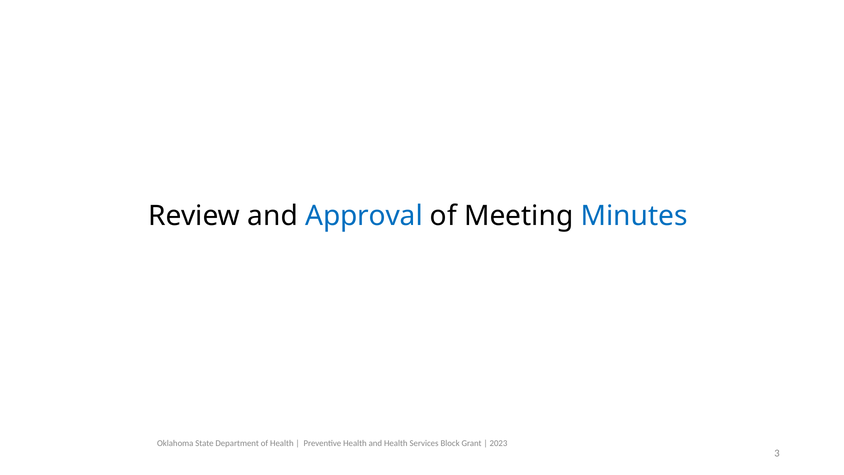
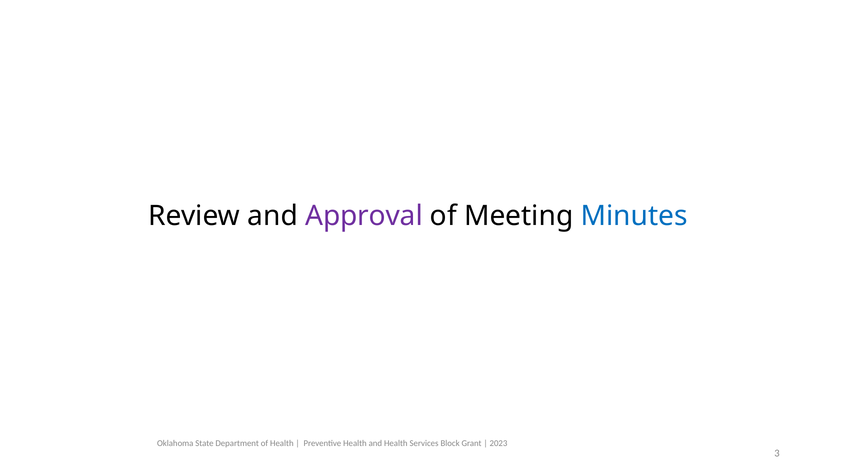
Approval colour: blue -> purple
